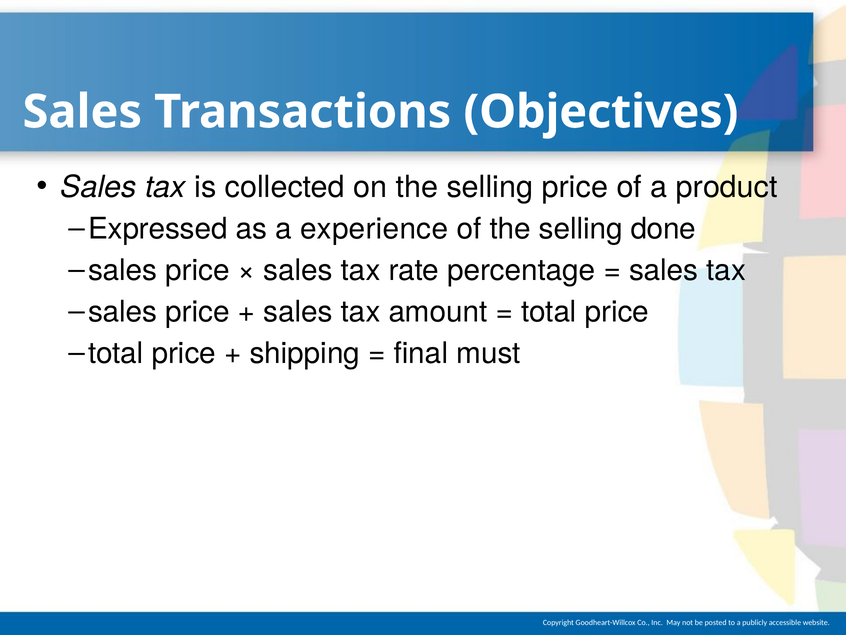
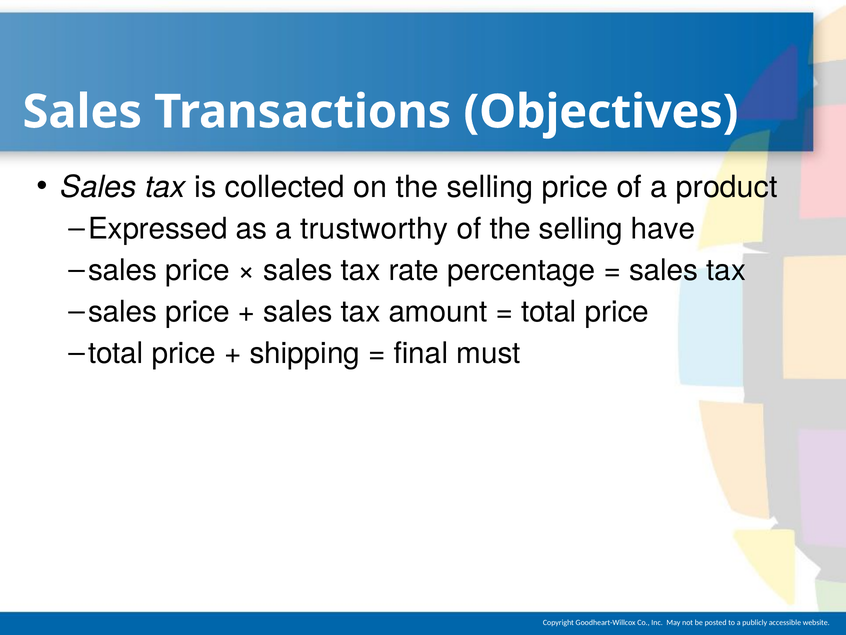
experience: experience -> trustworthy
done: done -> have
